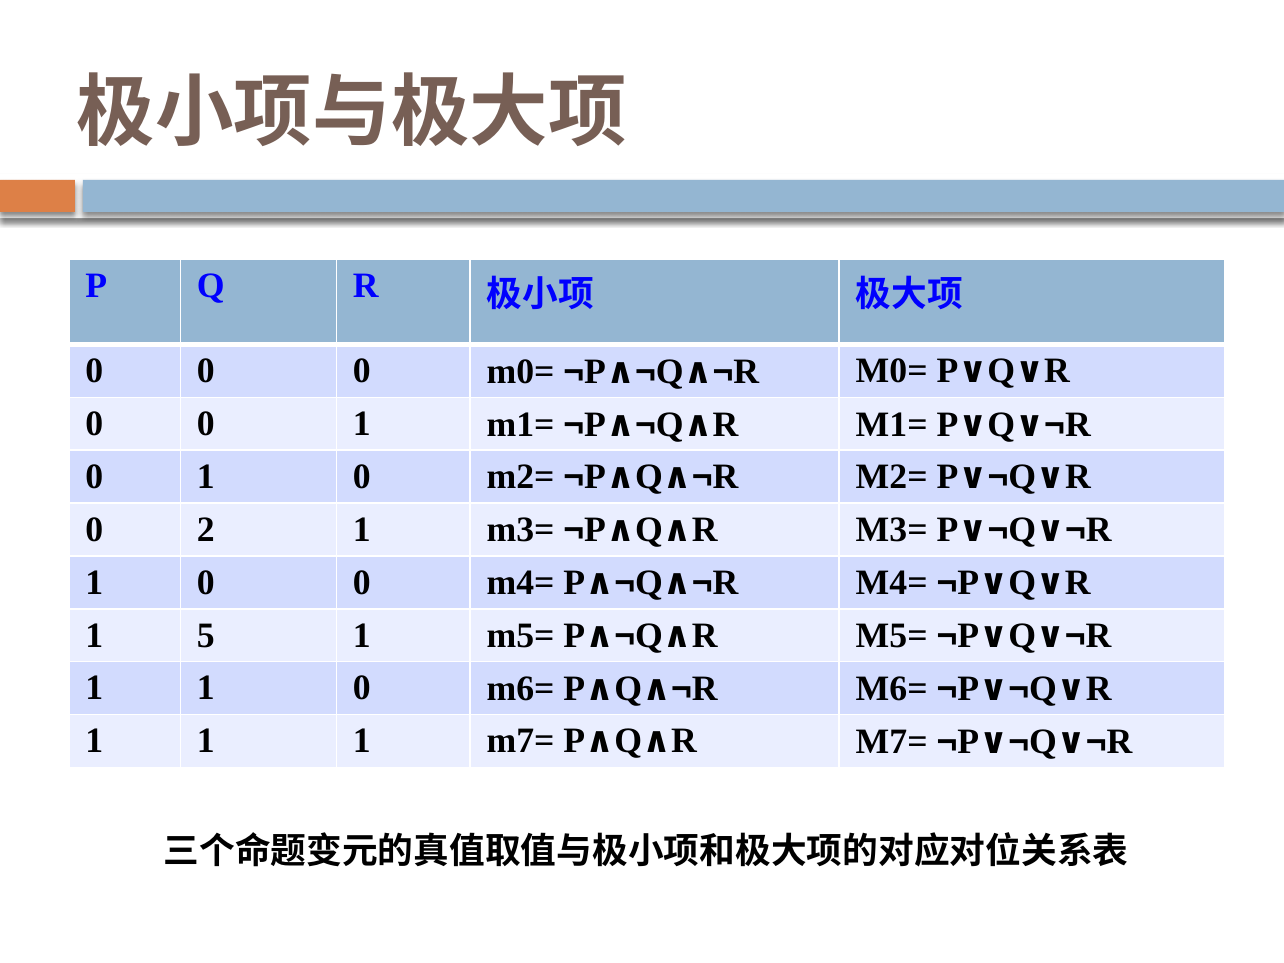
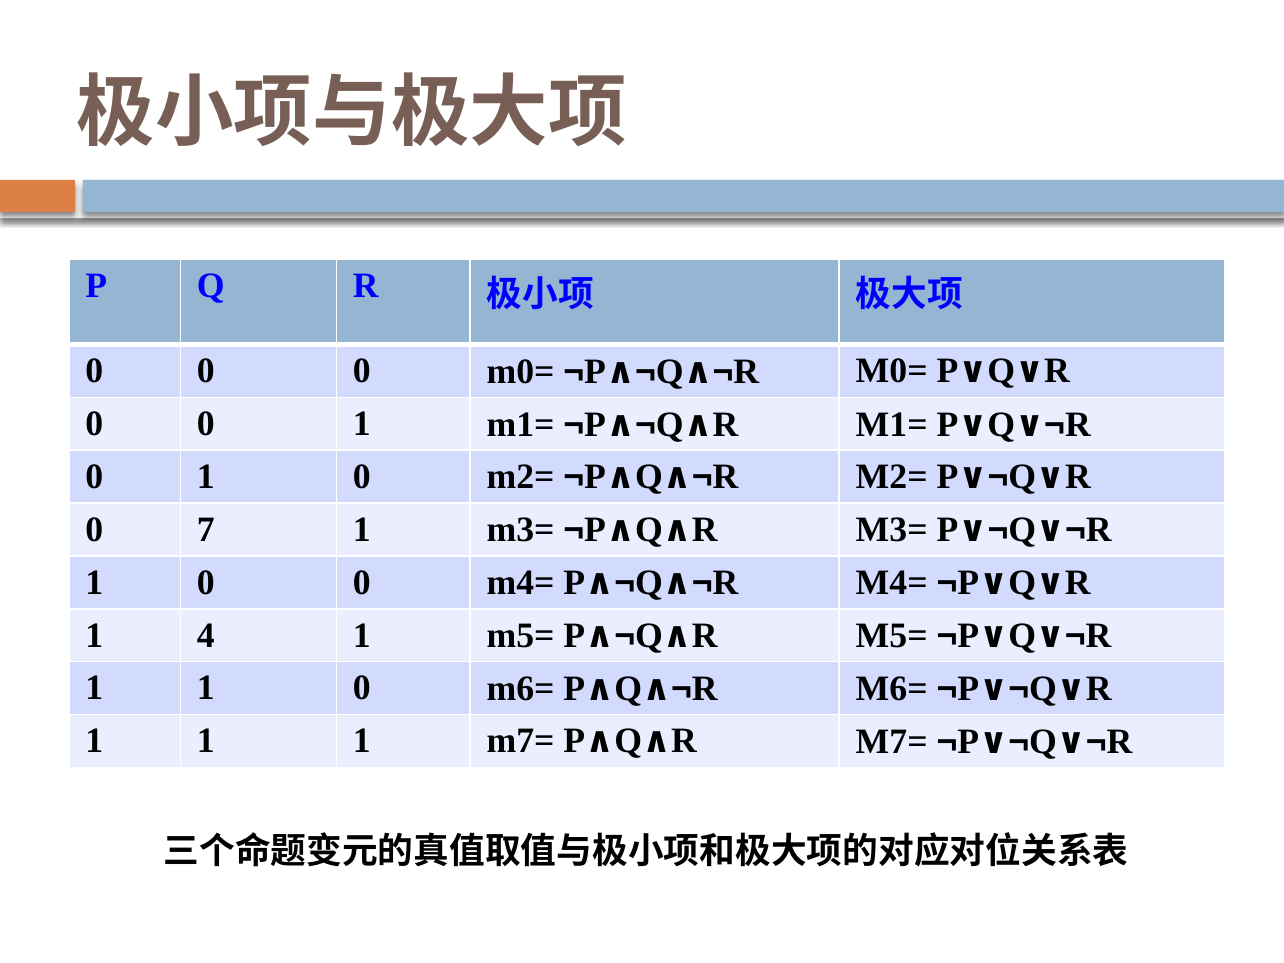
2: 2 -> 7
5: 5 -> 4
